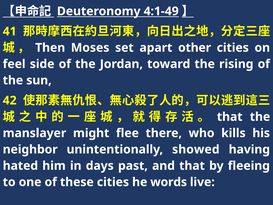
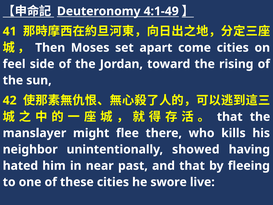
other: other -> come
days: days -> near
words: words -> swore
